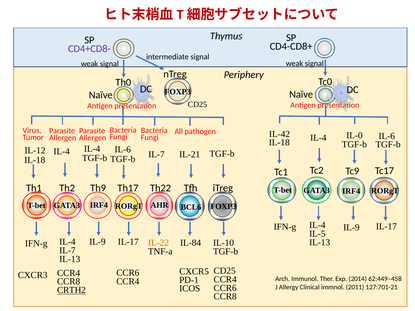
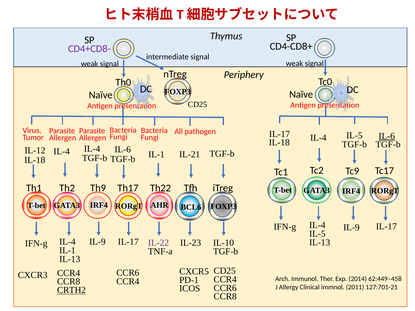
IL-42 at (279, 134): IL-42 -> IL-17
IL-6 at (387, 136) underline: none -> present
IL-18 IL-4 IL-0: IL-0 -> IL-5
IL-7 at (156, 155): IL-7 -> IL-1
IL-22 colour: orange -> purple
IL-84: IL-84 -> IL-23
IL-7 at (67, 251): IL-7 -> IL-1
